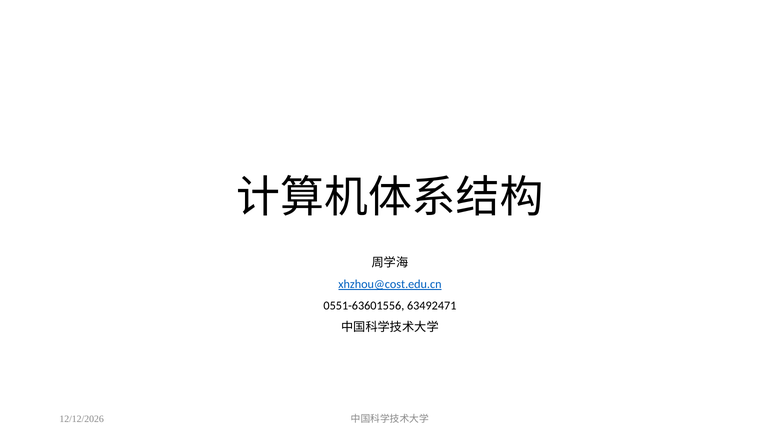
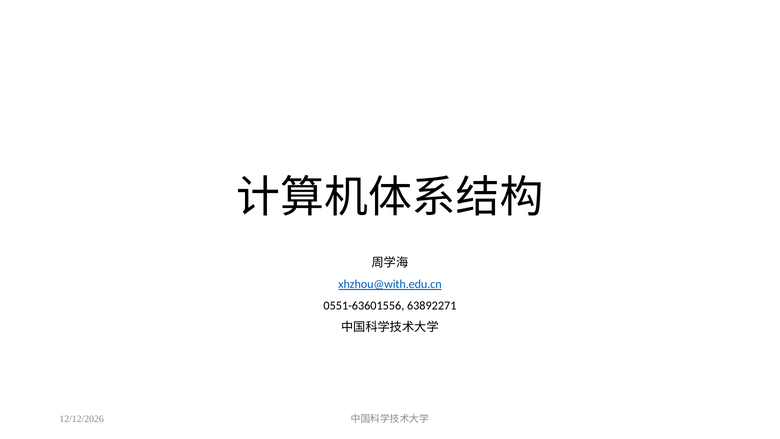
xhzhou@cost.edu.cn: xhzhou@cost.edu.cn -> xhzhou@with.edu.cn
63492471: 63492471 -> 63892271
